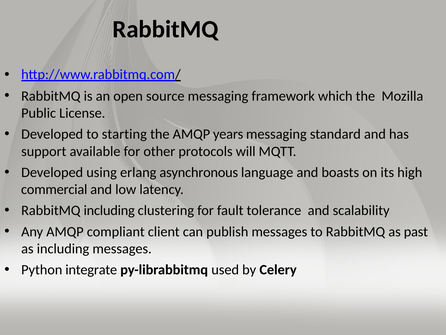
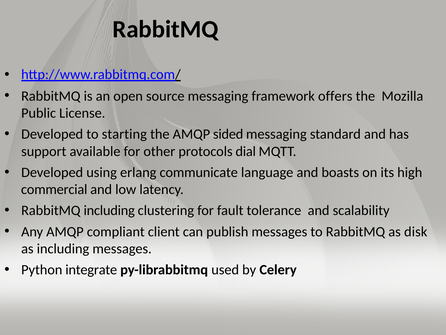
which: which -> offers
years: years -> sided
will: will -> dial
asynchronous: asynchronous -> communicate
past: past -> disk
